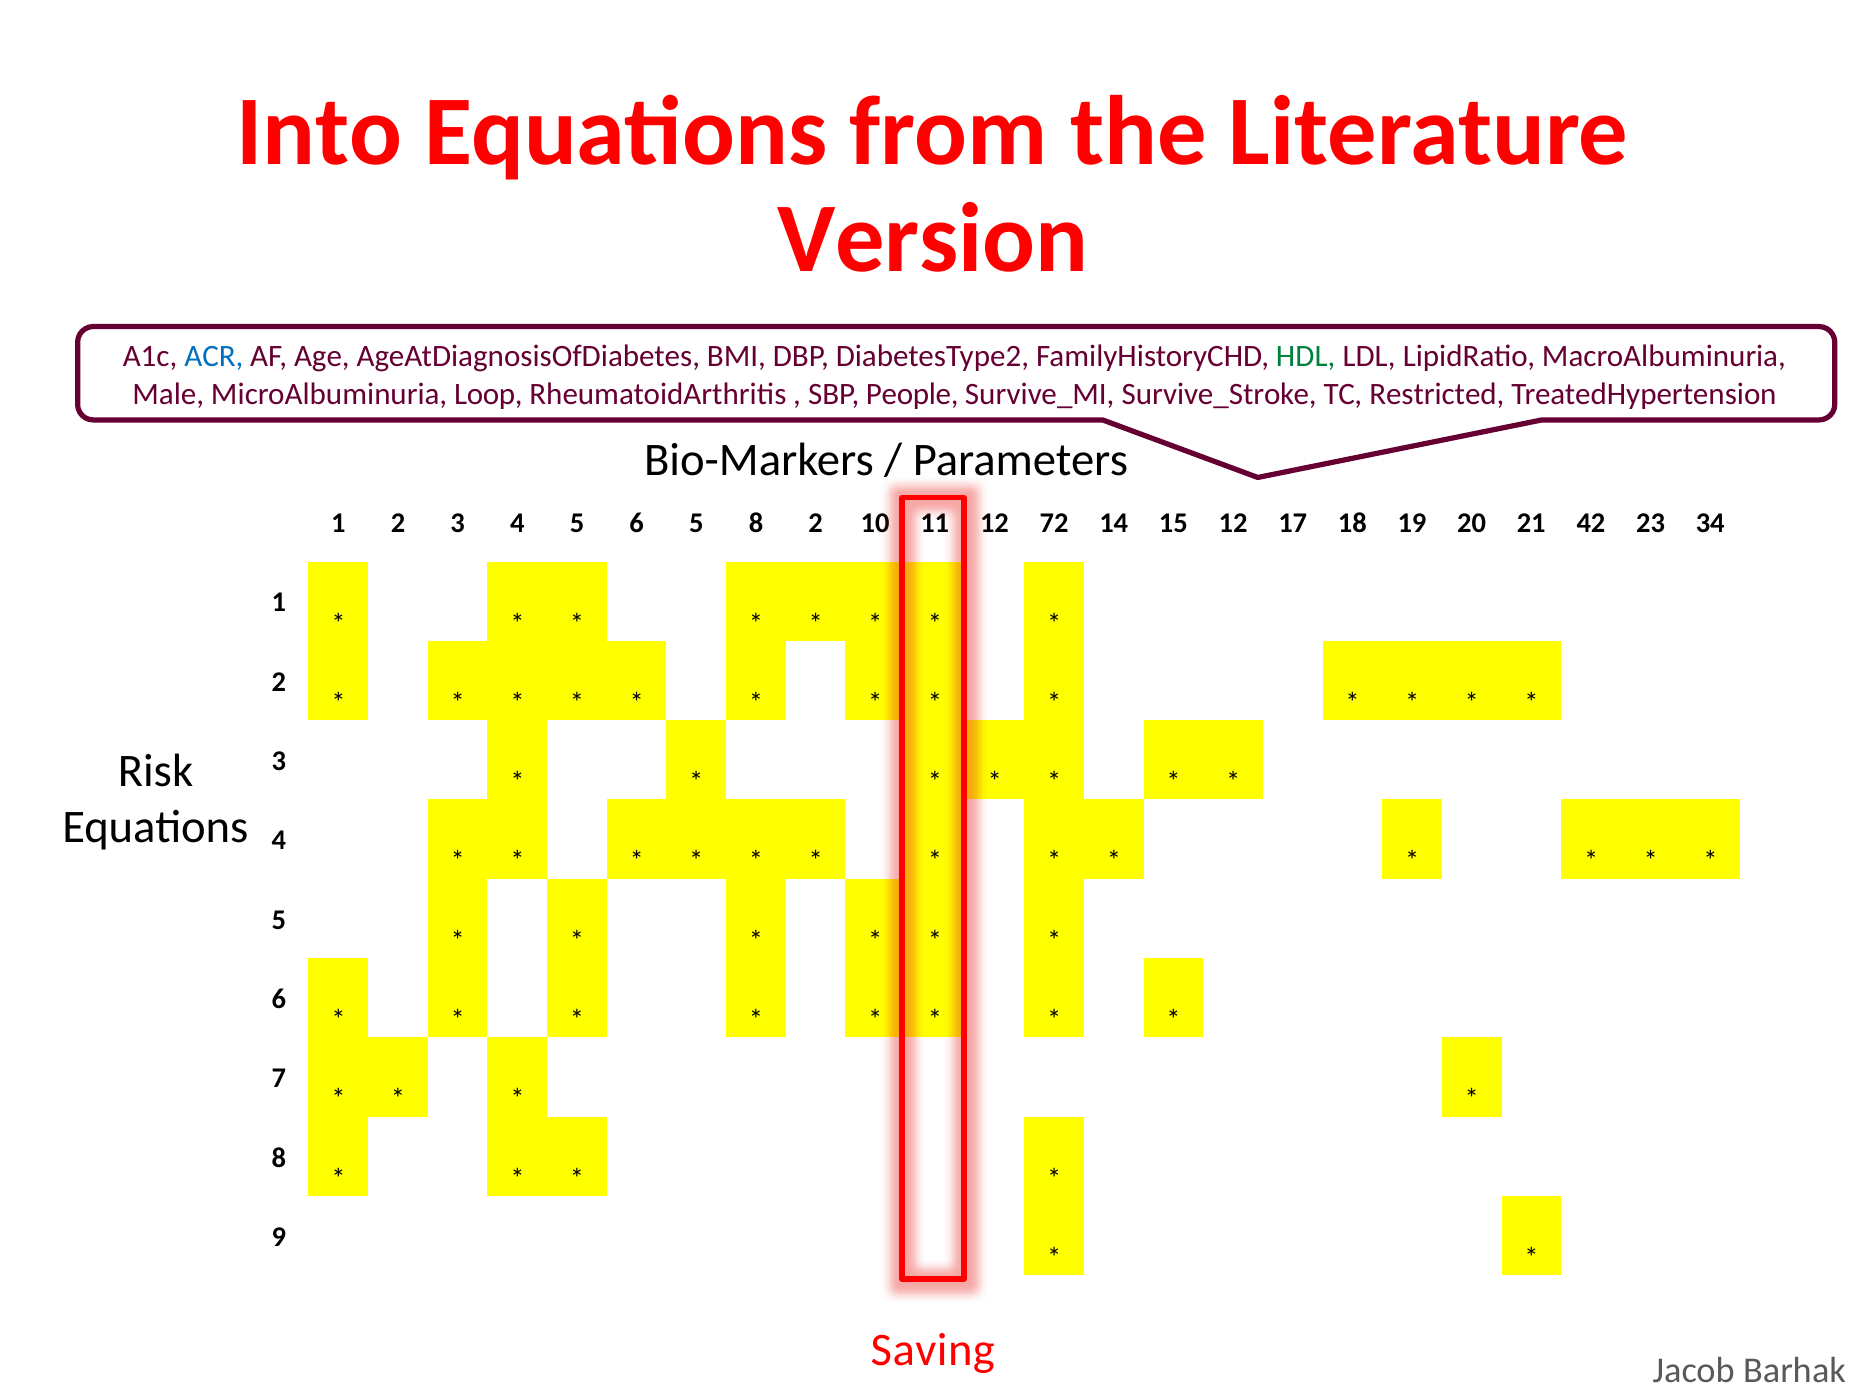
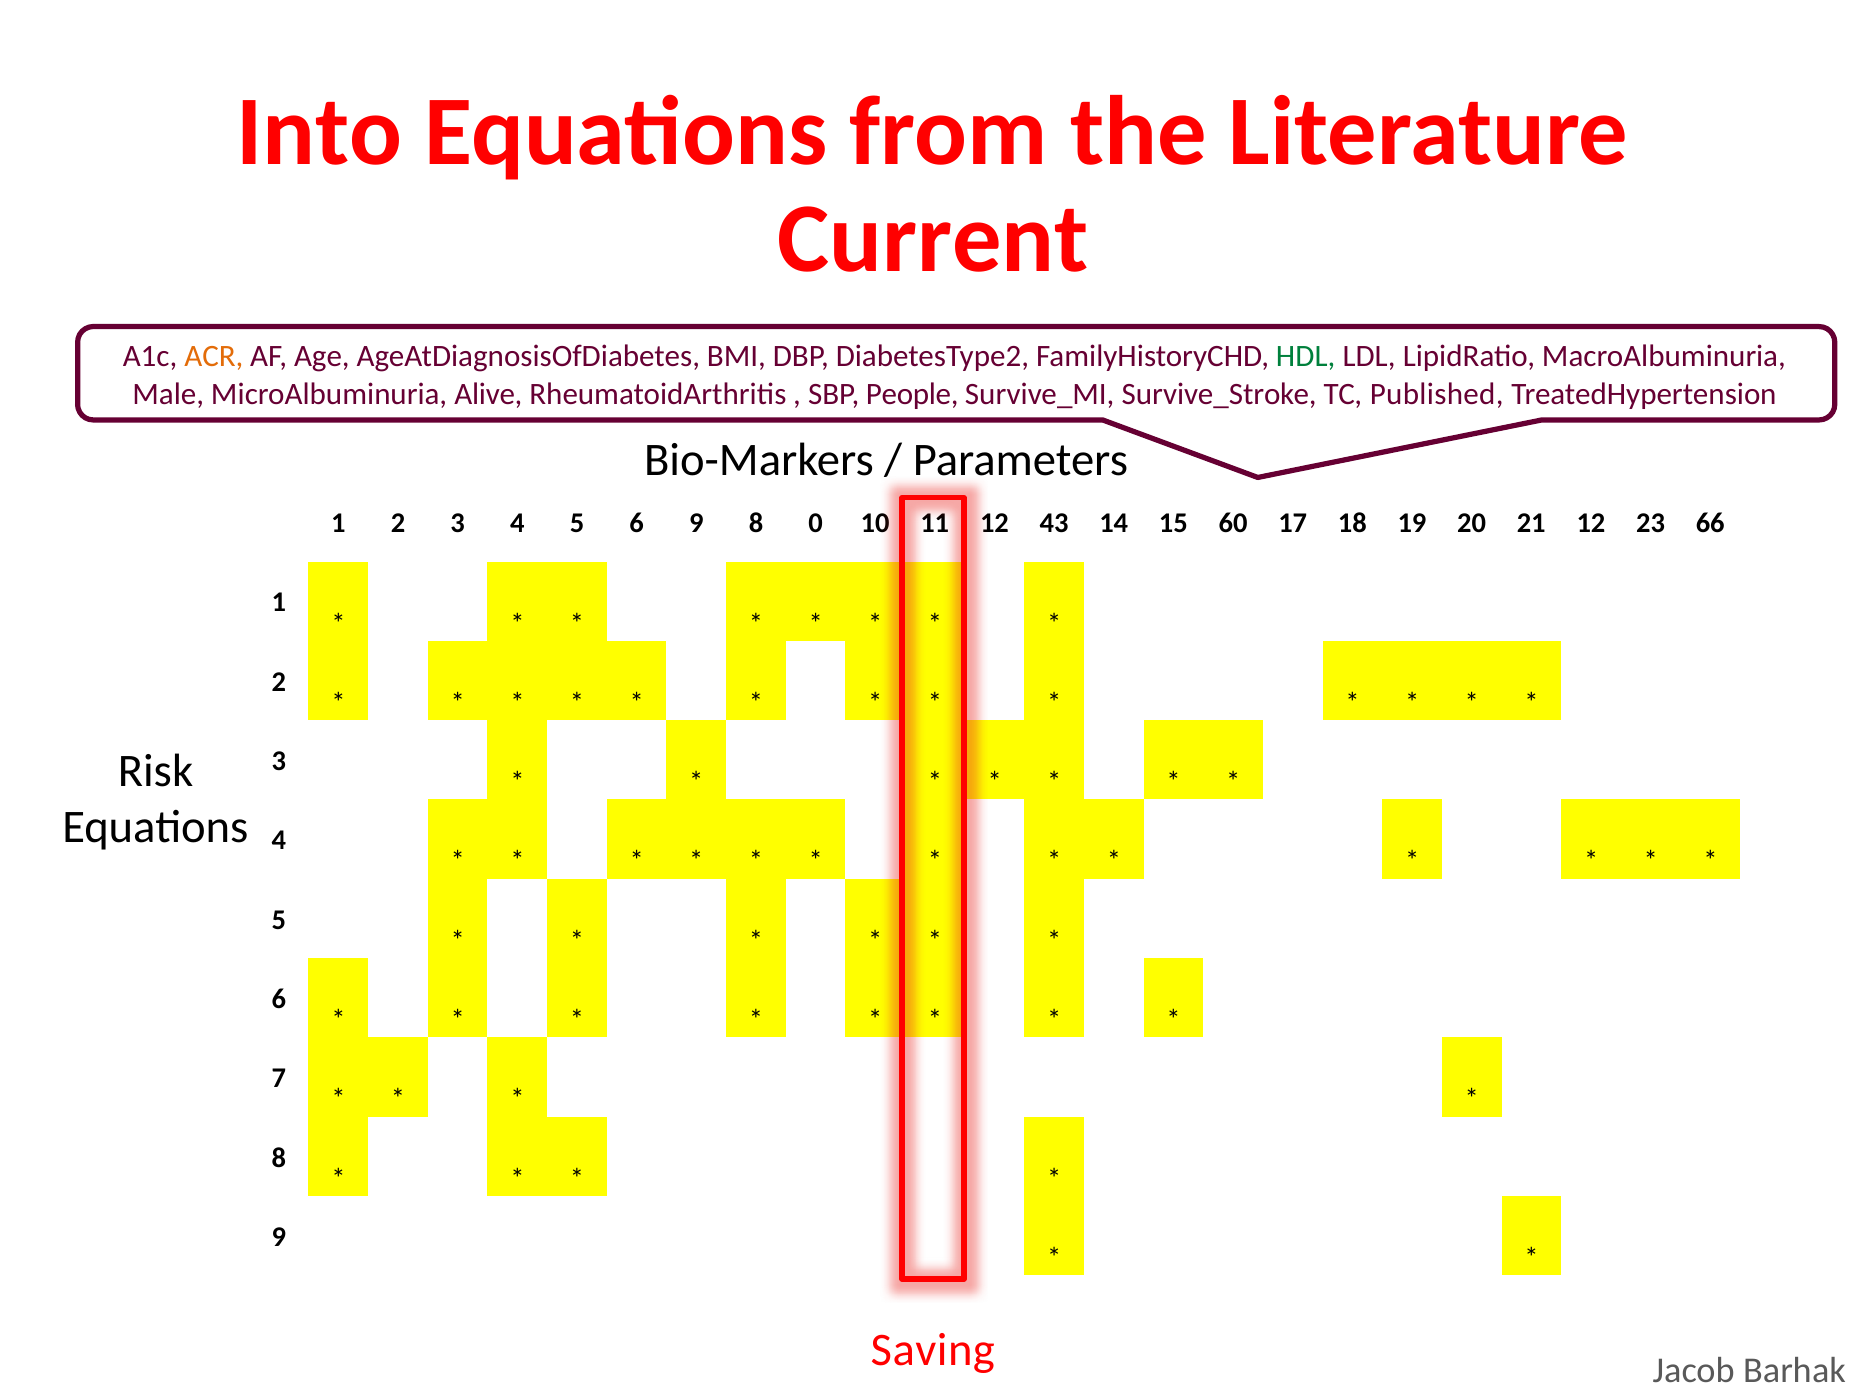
Version: Version -> Current
ACR colour: blue -> orange
Loop: Loop -> Alive
Restricted: Restricted -> Published
6 5: 5 -> 9
8 2: 2 -> 0
72: 72 -> 43
15 12: 12 -> 60
21 42: 42 -> 12
34: 34 -> 66
